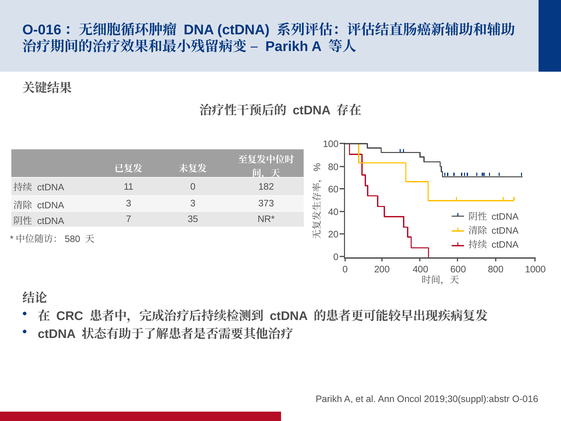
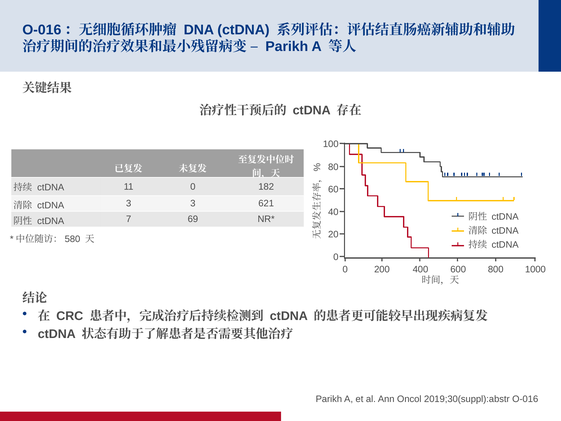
373: 373 -> 621
35: 35 -> 69
